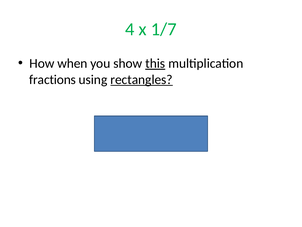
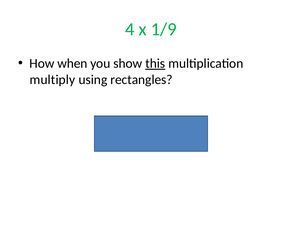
1/7: 1/7 -> 1/9
fractions: fractions -> multiply
rectangles underline: present -> none
